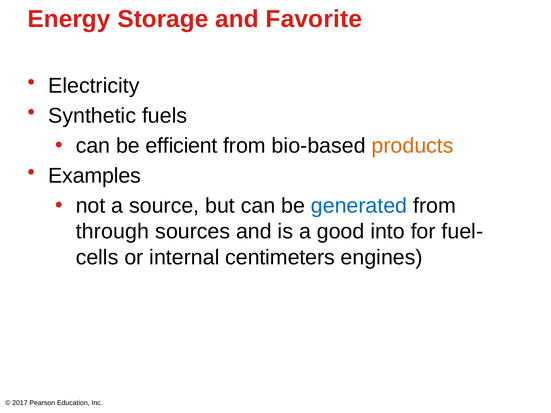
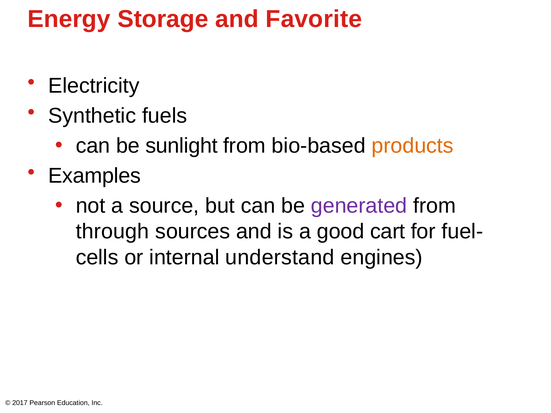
efficient: efficient -> sunlight
generated colour: blue -> purple
into: into -> cart
centimeters: centimeters -> understand
